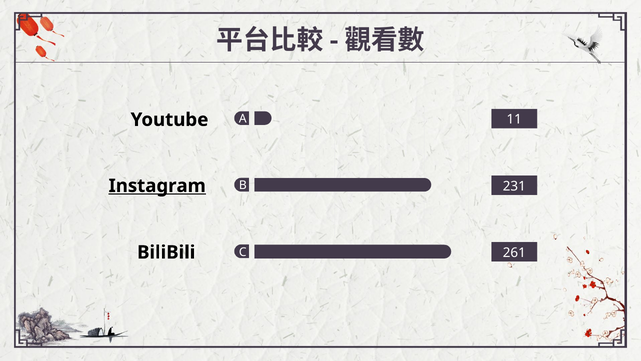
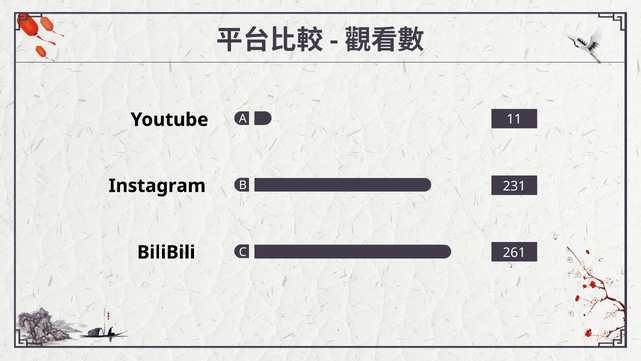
Instagram underline: present -> none
